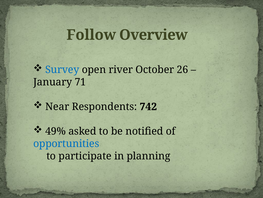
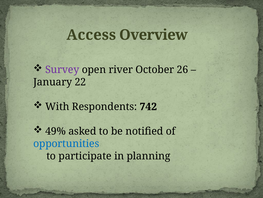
Follow: Follow -> Access
Survey colour: blue -> purple
71: 71 -> 22
Near: Near -> With
